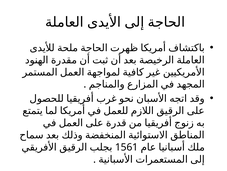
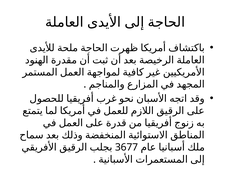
1561: 1561 -> 3677
